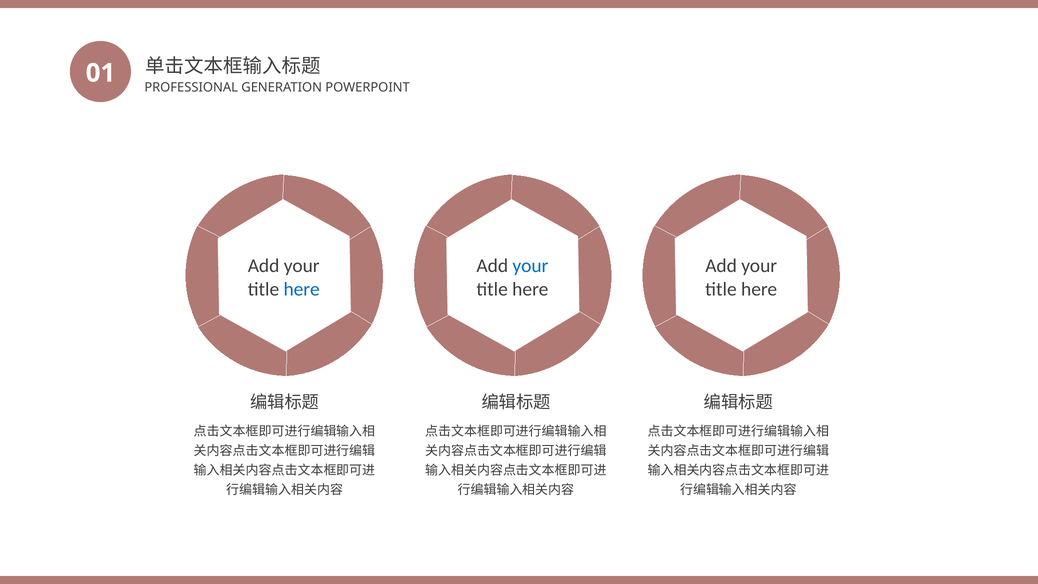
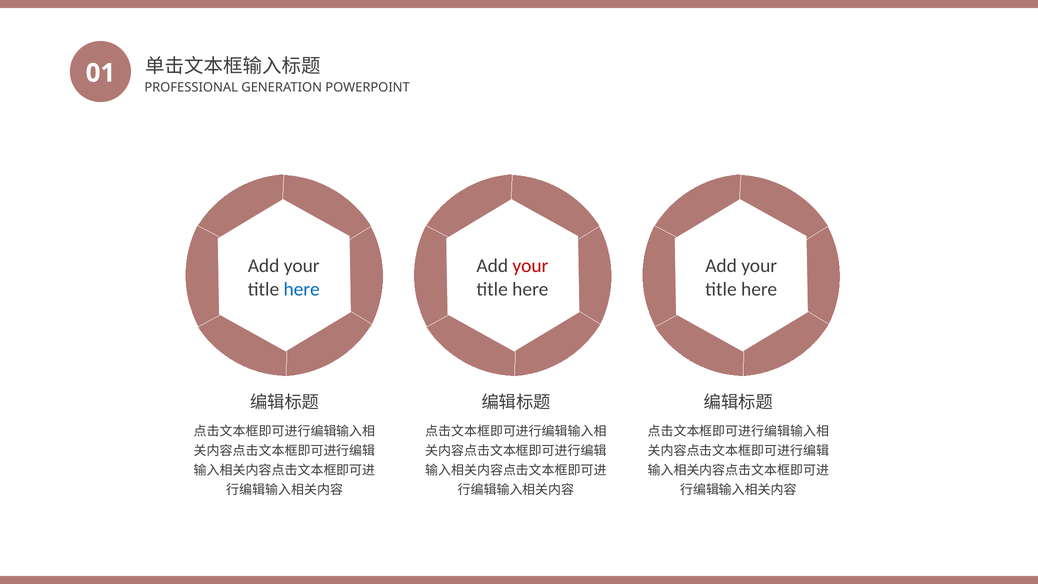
your at (530, 266) colour: blue -> red
